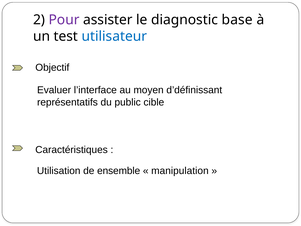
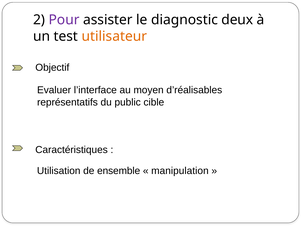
base: base -> deux
utilisateur colour: blue -> orange
d’définissant: d’définissant -> d’réalisables
